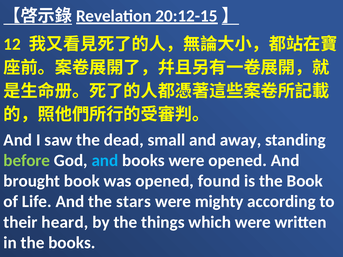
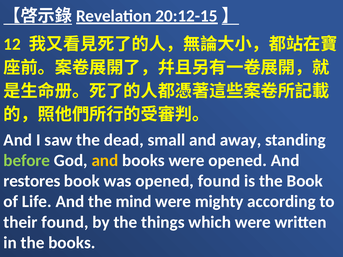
and at (105, 161) colour: light blue -> yellow
brought: brought -> restores
stars: stars -> mind
their heard: heard -> found
